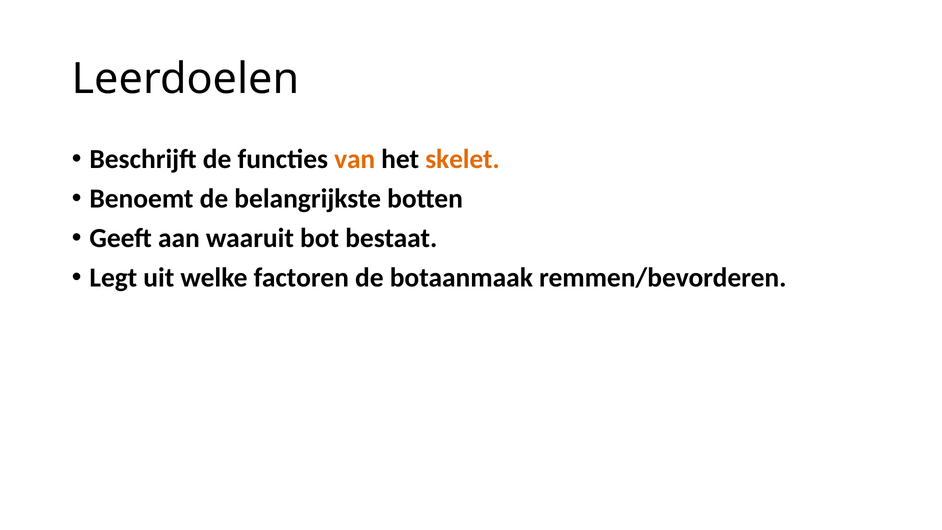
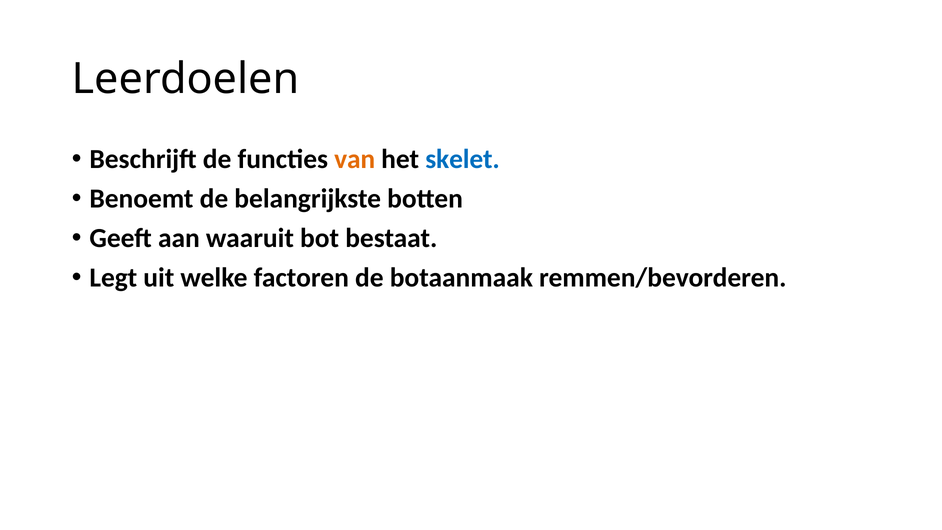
skelet colour: orange -> blue
